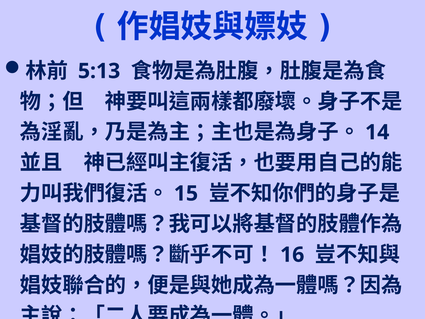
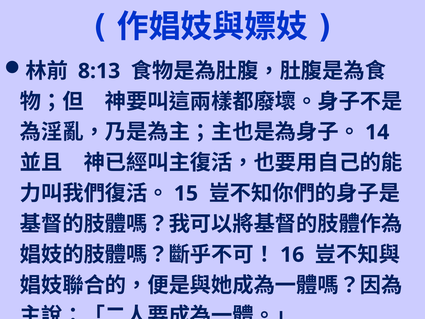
5:13: 5:13 -> 8:13
